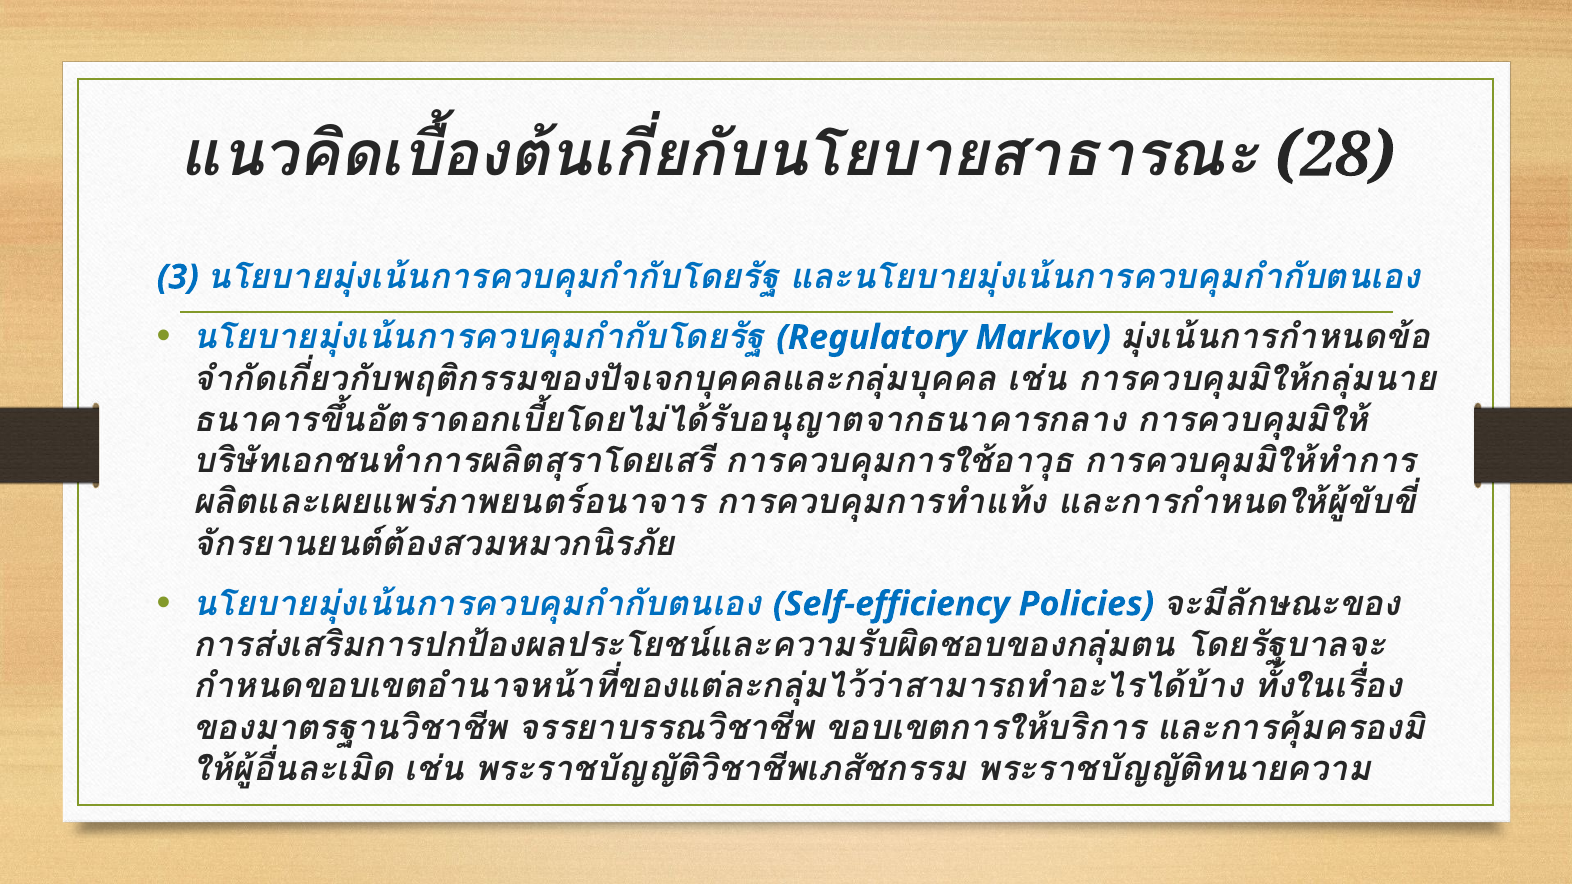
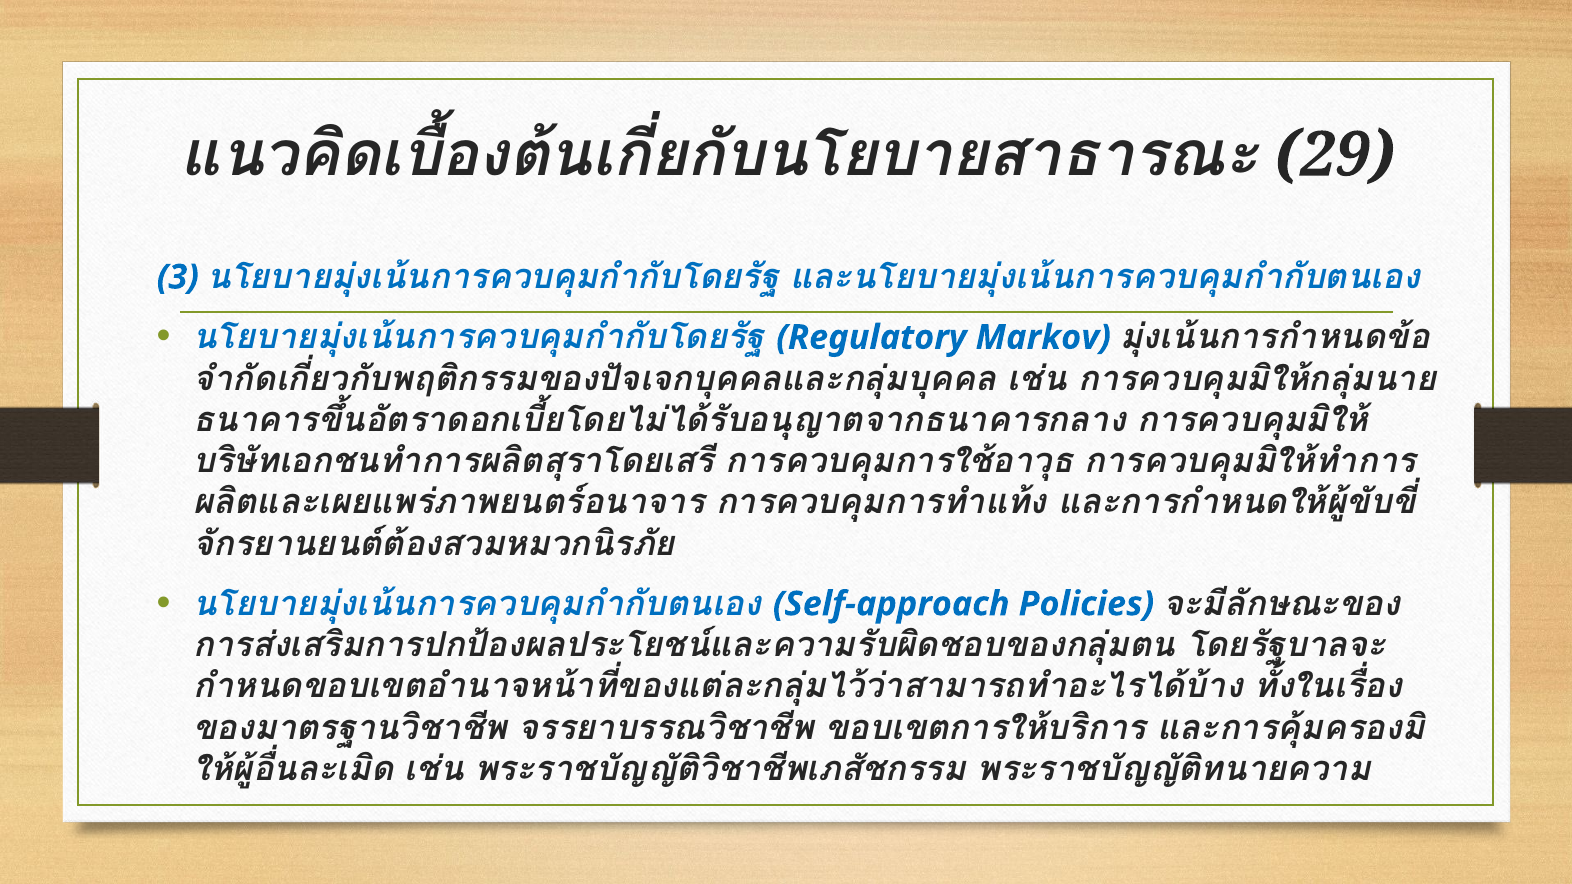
28: 28 -> 29
Self-efficiency: Self-efficiency -> Self-approach
